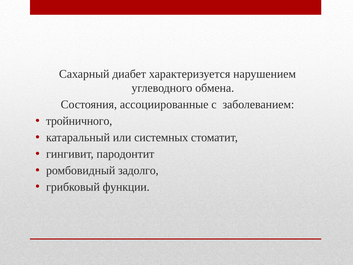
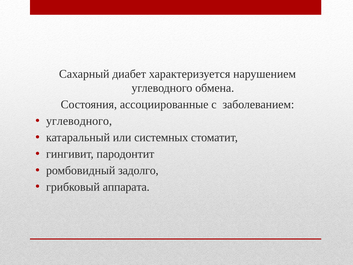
тройничного at (79, 121): тройничного -> углеводного
функции: функции -> аппарата
